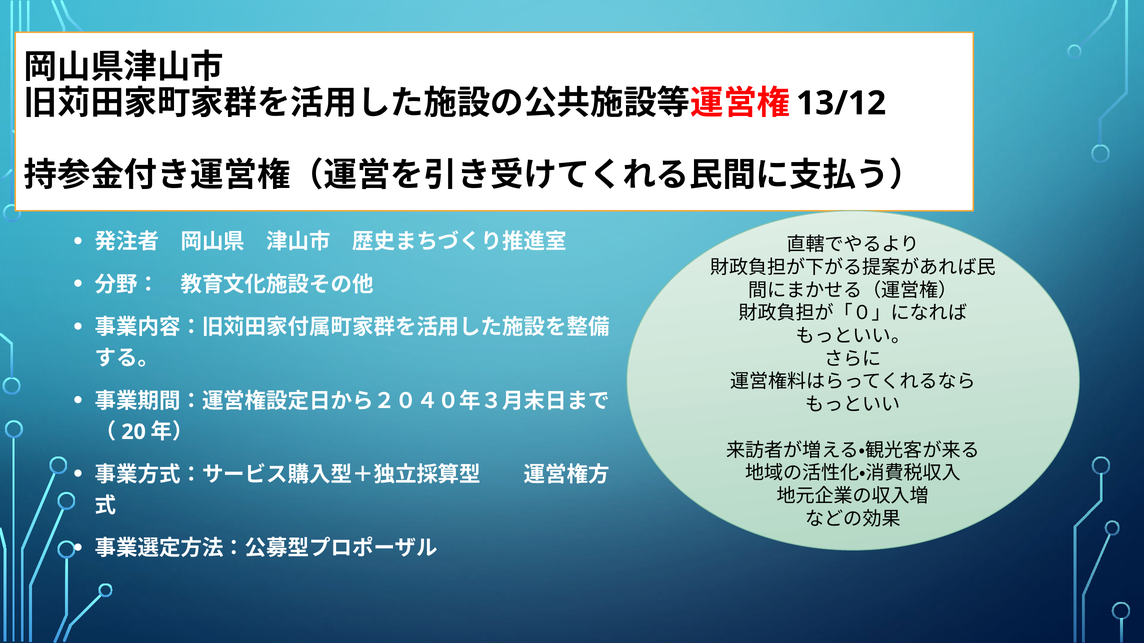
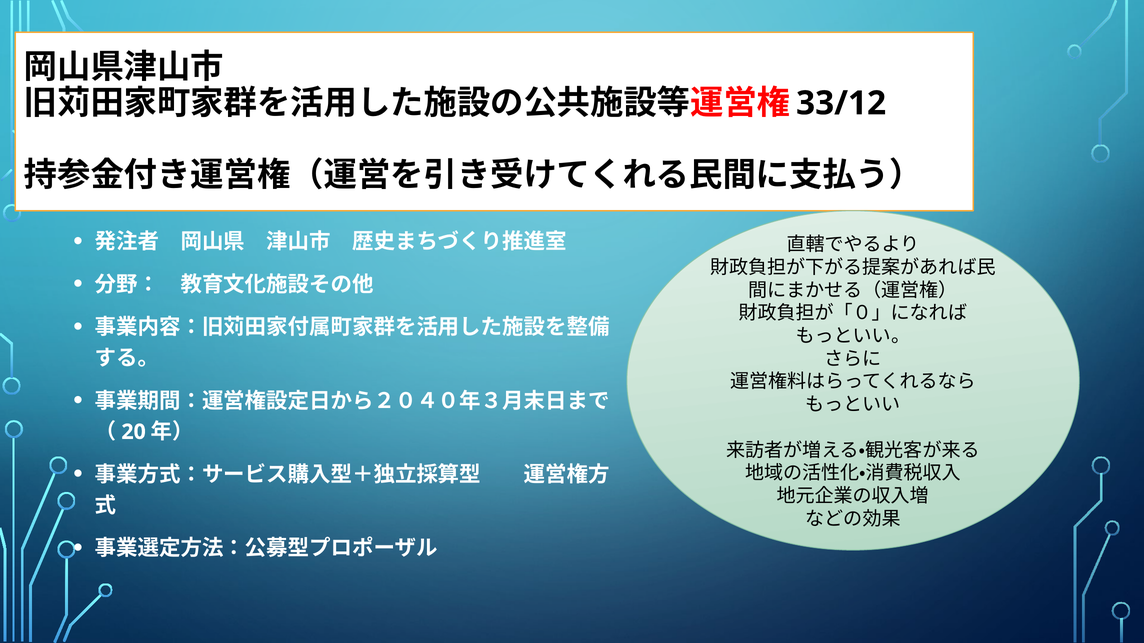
13/12: 13/12 -> 33/12
